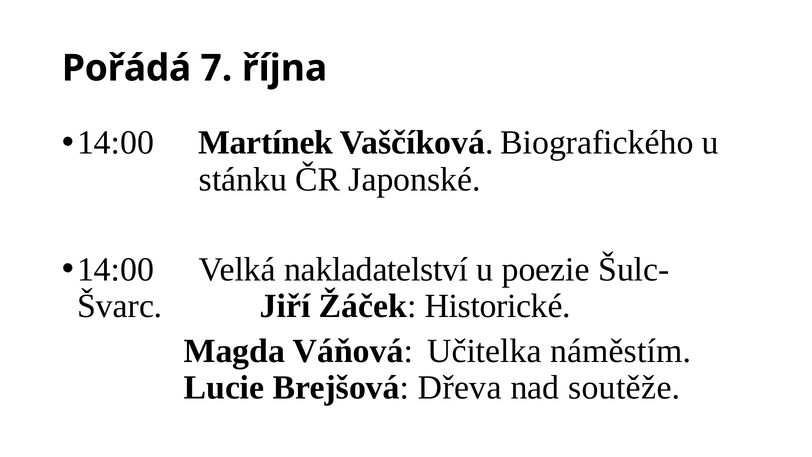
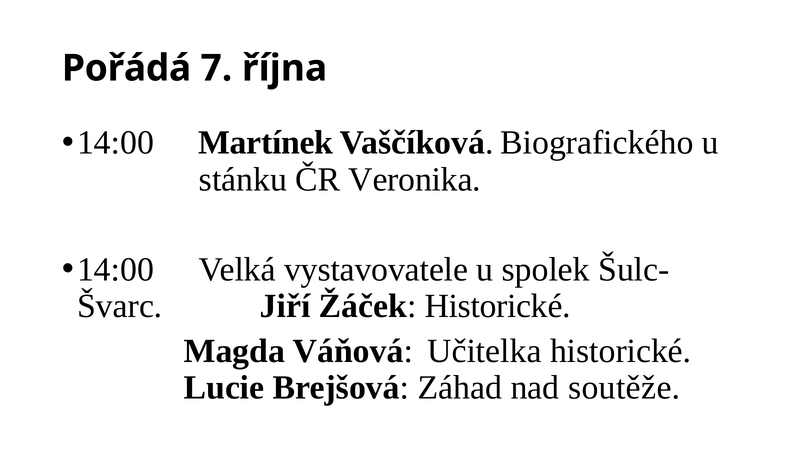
Japonské: Japonské -> Veronika
nakladatelství: nakladatelství -> vystavovatele
poezie: poezie -> spolek
Učitelka náměstím: náměstím -> historické
Dřeva: Dřeva -> Záhad
